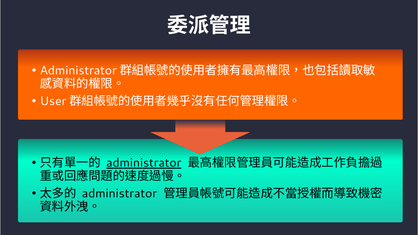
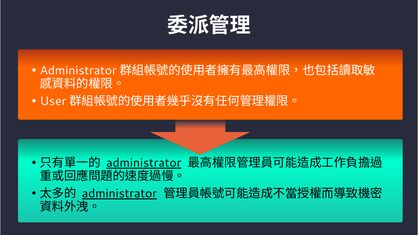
administrator at (119, 194) underline: none -> present
